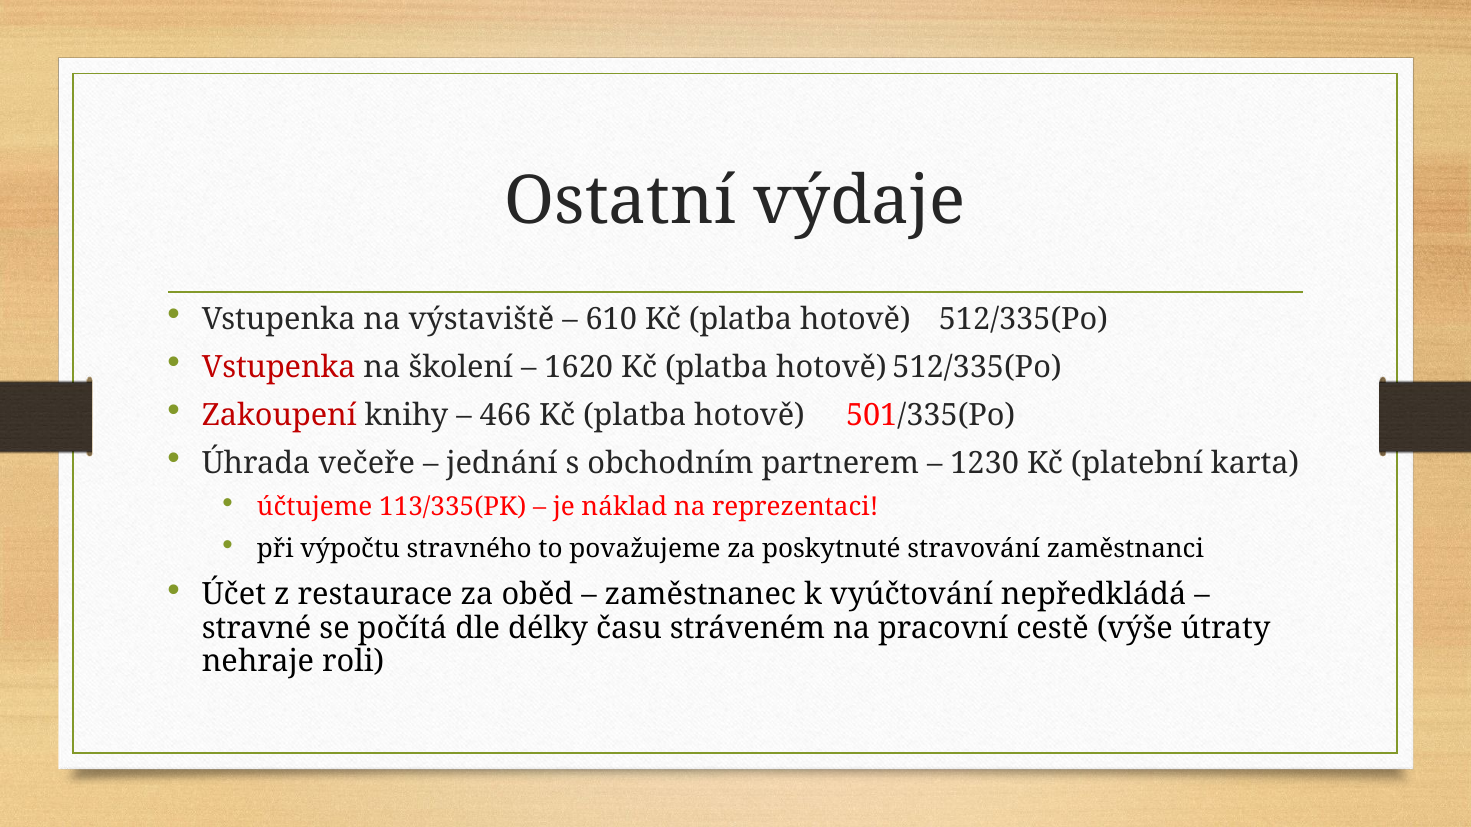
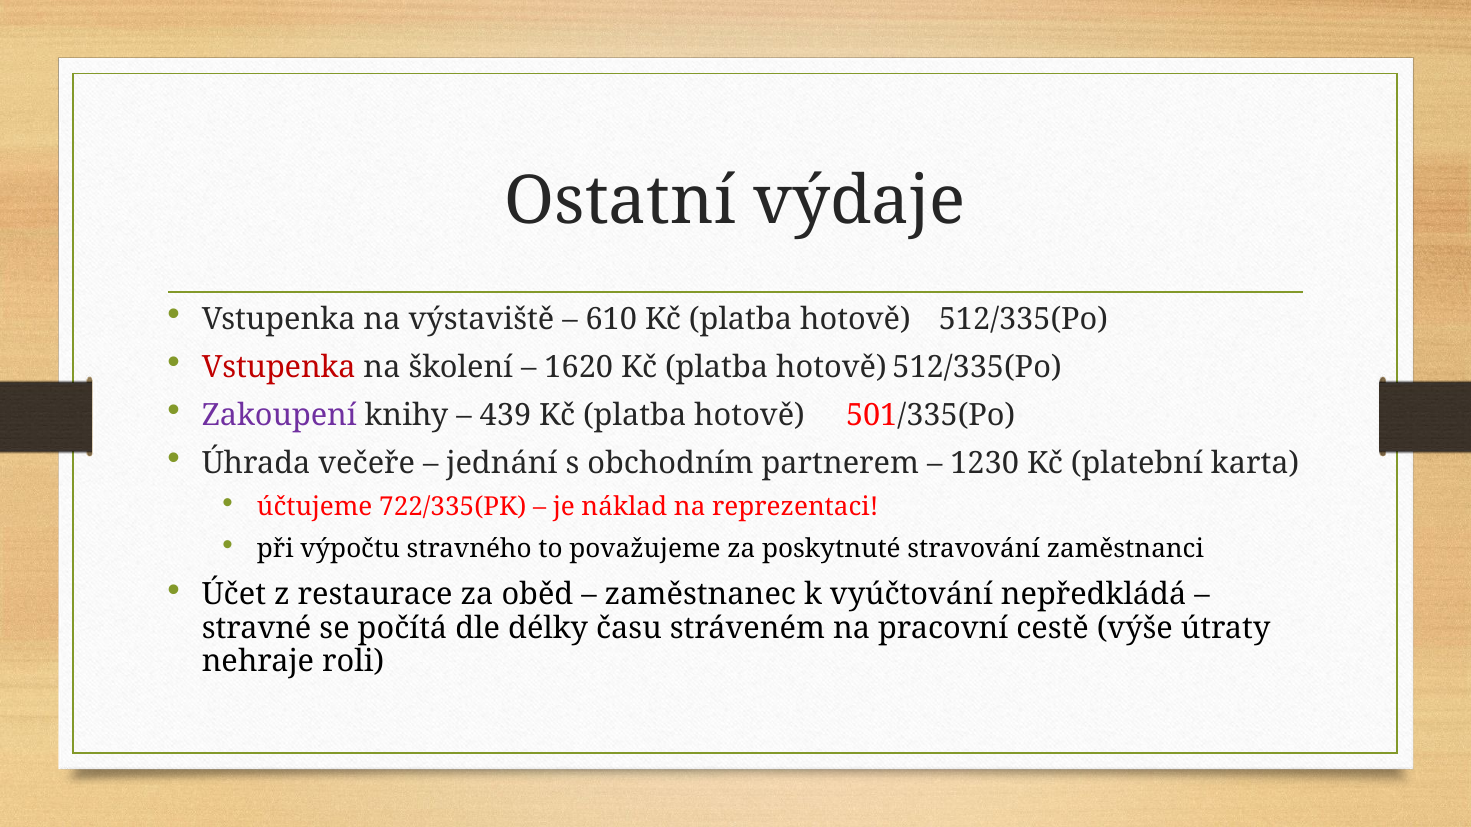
Zakoupení colour: red -> purple
466: 466 -> 439
113/335(PK: 113/335(PK -> 722/335(PK
